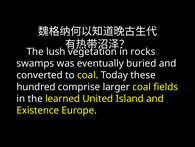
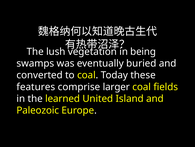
rocks: rocks -> being
hundred: hundred -> features
Existence: Existence -> Paleozoic
